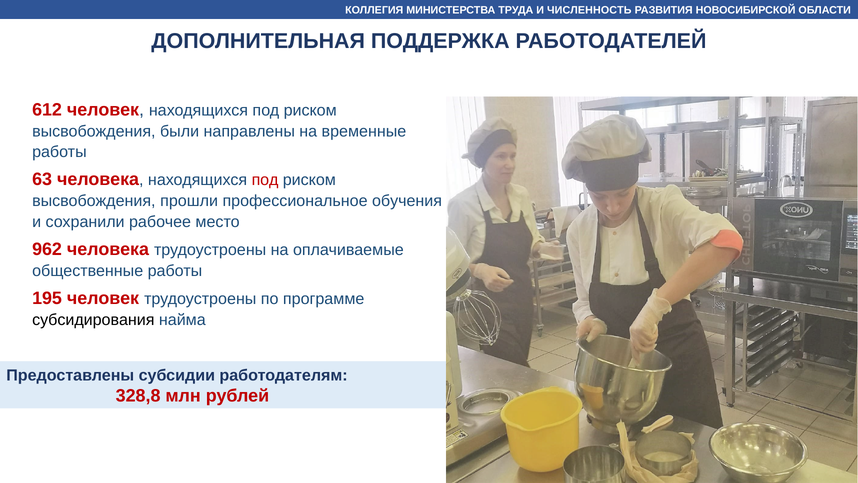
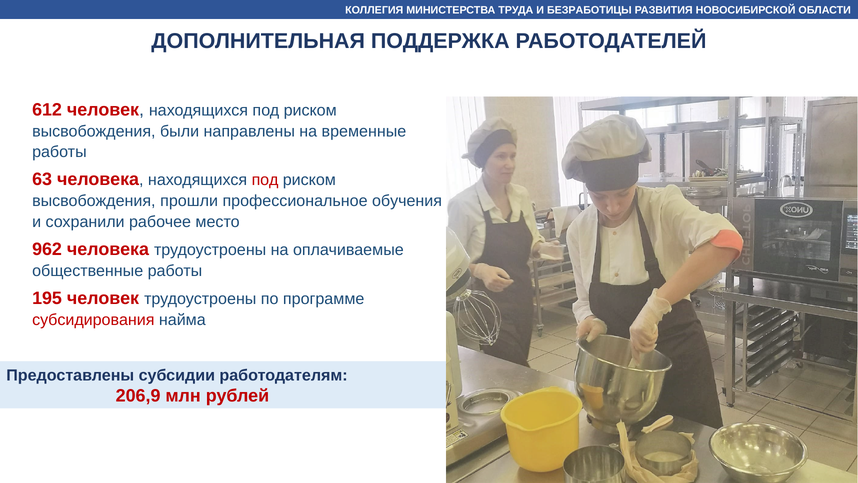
ЧИСЛЕННОСТЬ: ЧИСЛЕННОСТЬ -> БЕЗРАБОТИЦЫ
субсидирования colour: black -> red
328,8: 328,8 -> 206,9
